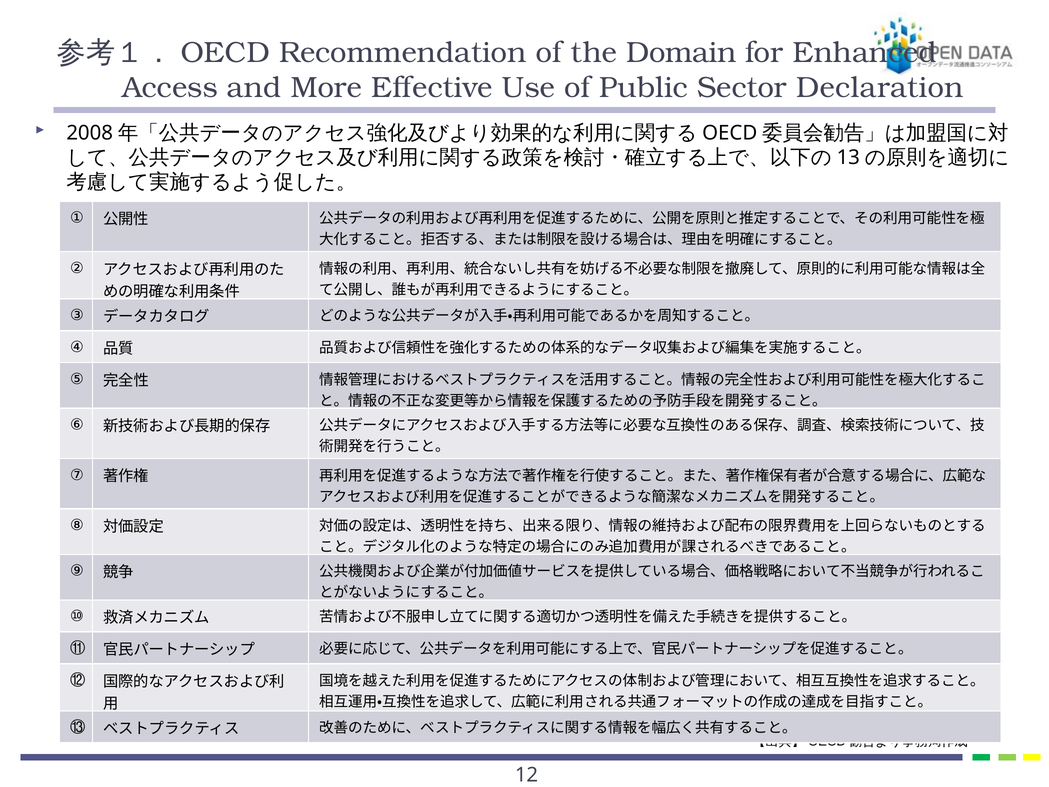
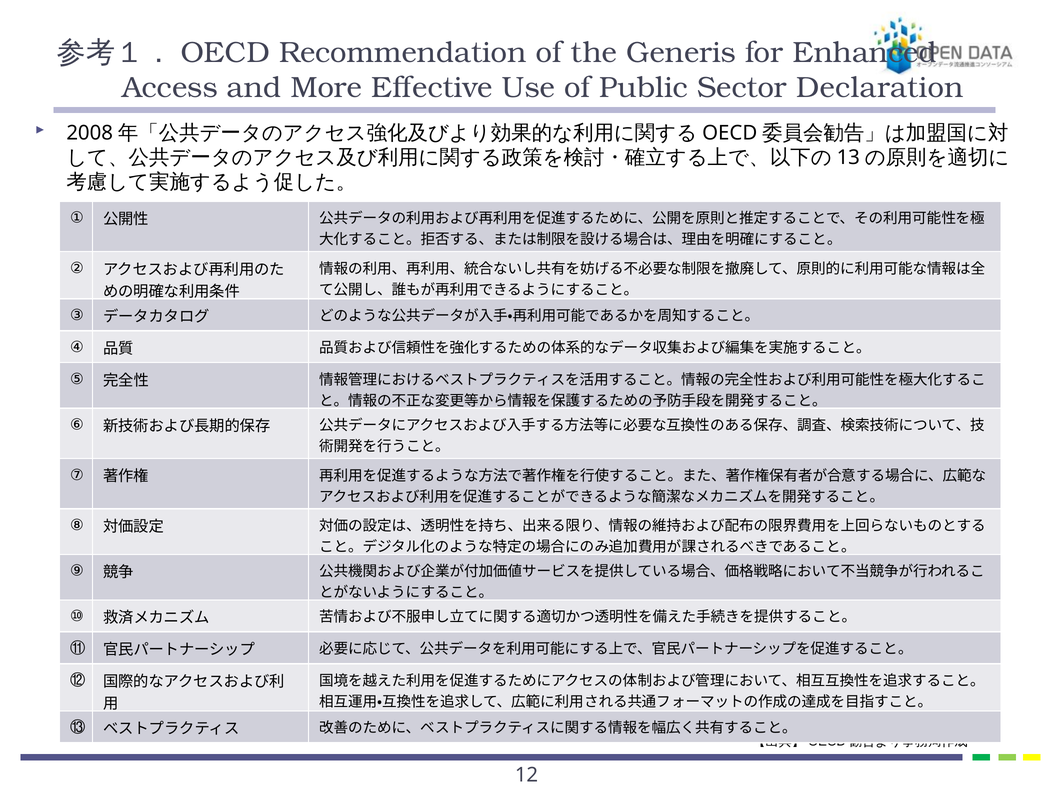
Domain: Domain -> Generis
